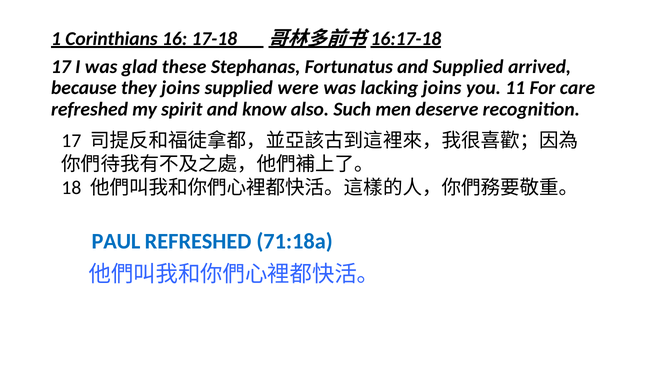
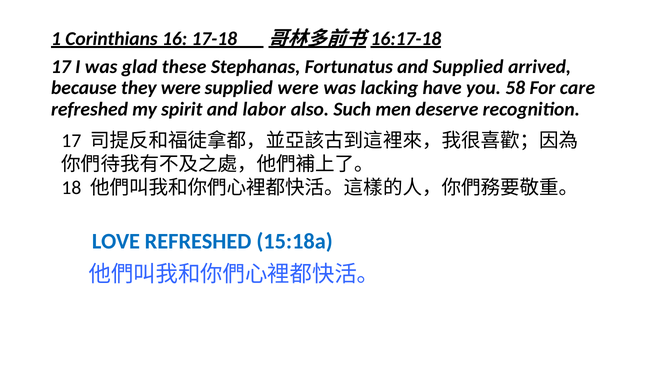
they joins: joins -> were
lacking joins: joins -> have
11: 11 -> 58
know: know -> labor
PAUL: PAUL -> LOVE
71:18a: 71:18a -> 15:18a
